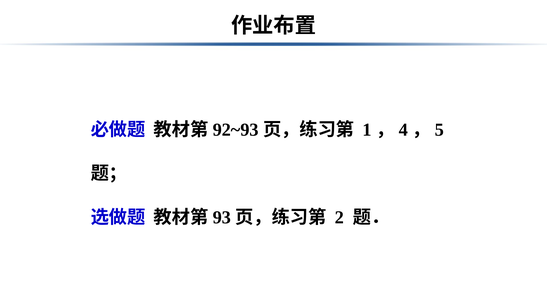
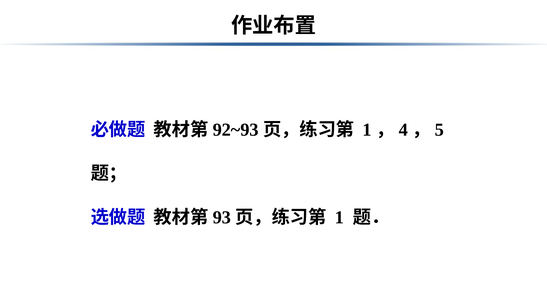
2: 2 -> 1
